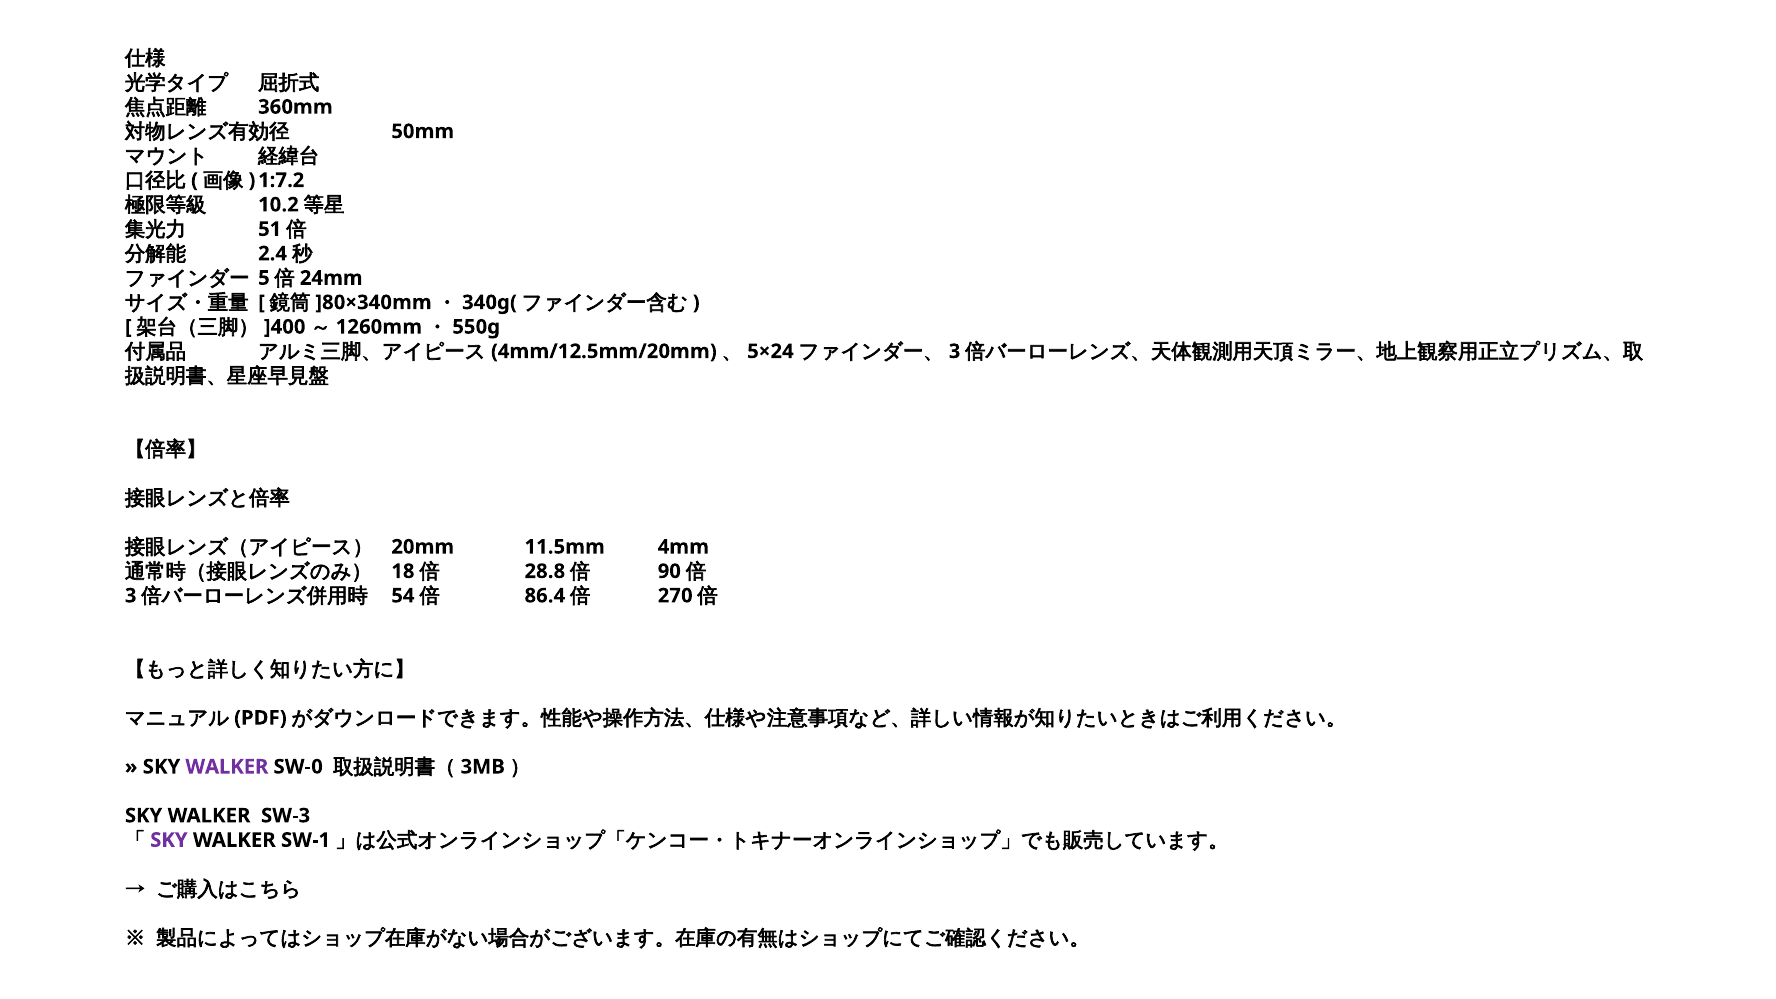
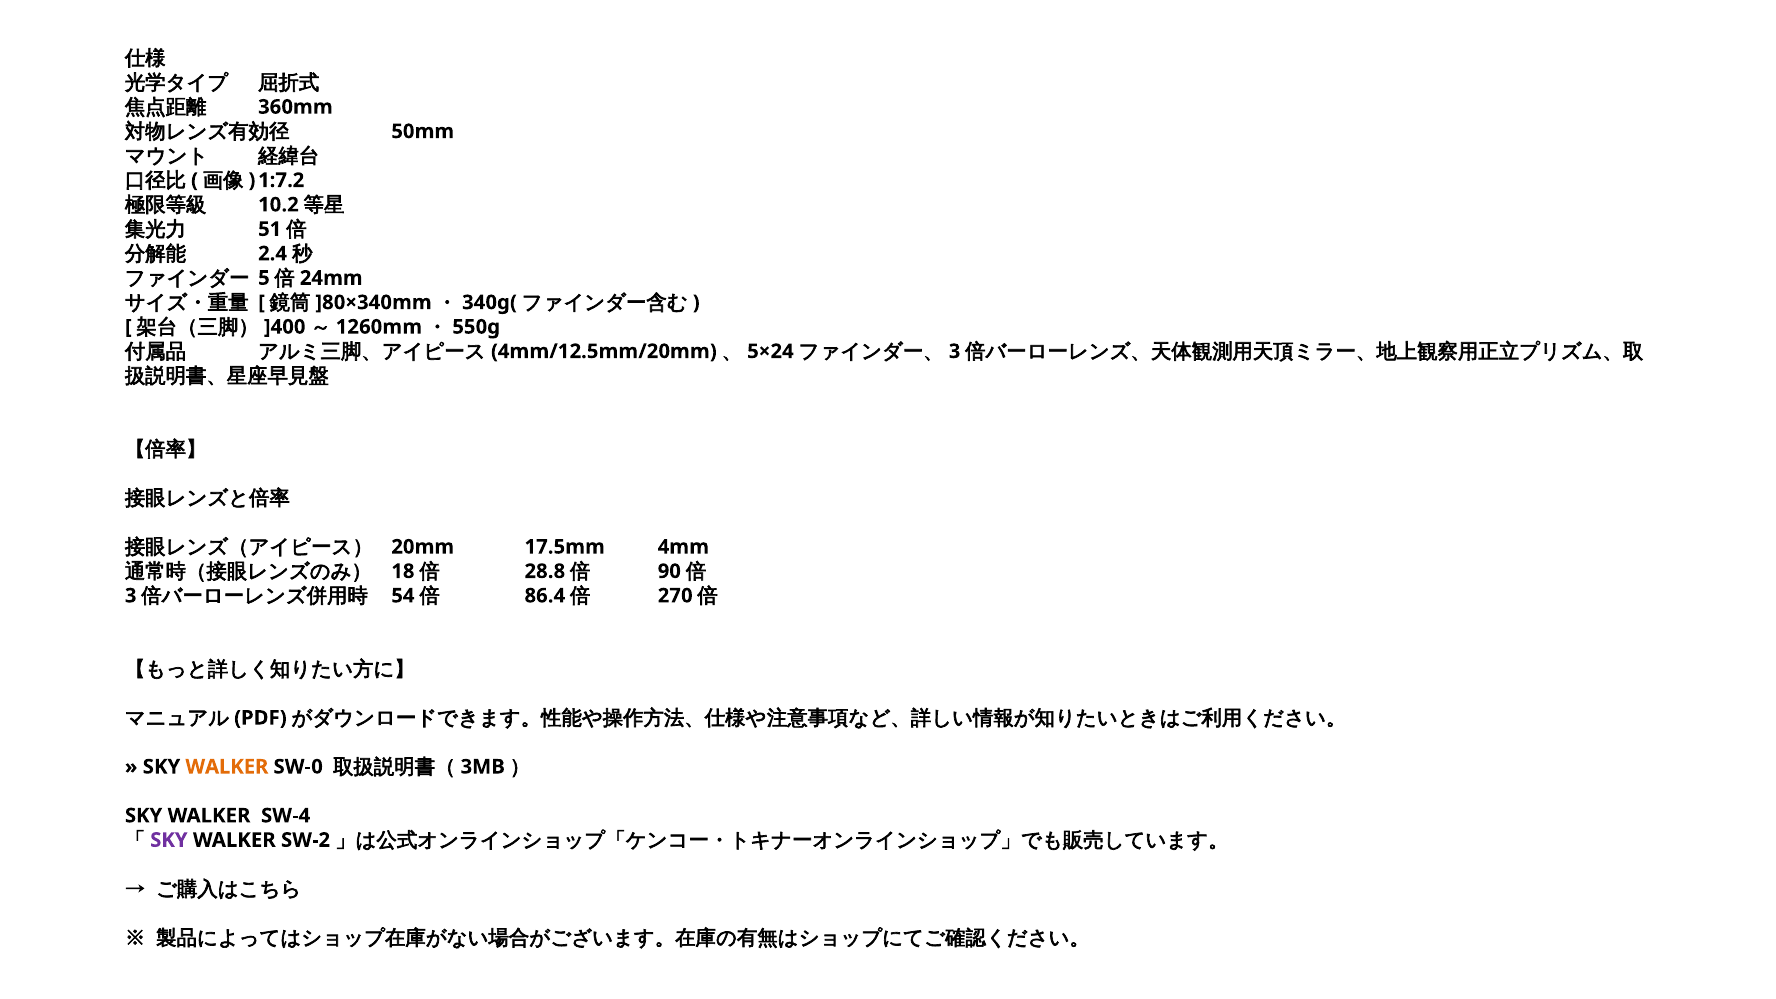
11.5mm: 11.5mm -> 17.5mm
WALKER at (227, 767) colour: purple -> orange
SW-3: SW-3 -> SW-4
SW-1: SW-1 -> SW-2
